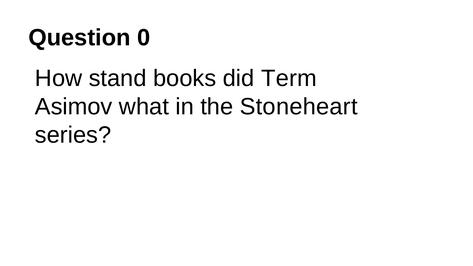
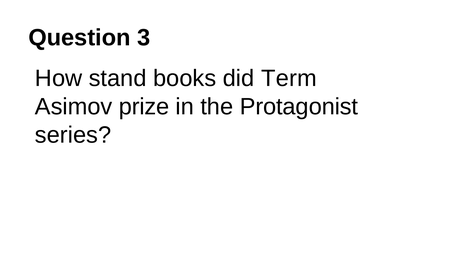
0: 0 -> 3
what: what -> prize
Stoneheart: Stoneheart -> Protagonist
